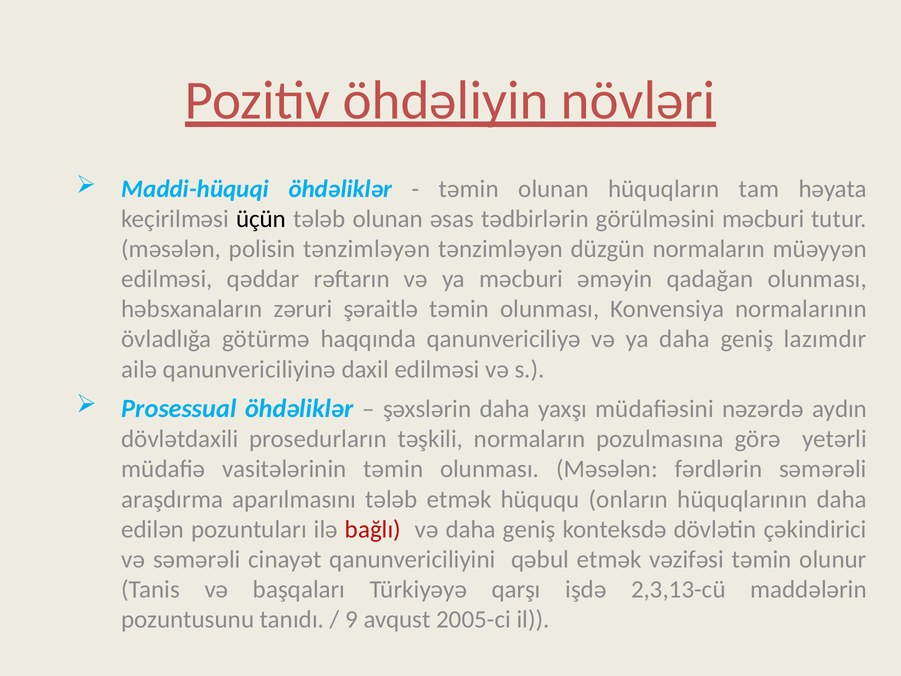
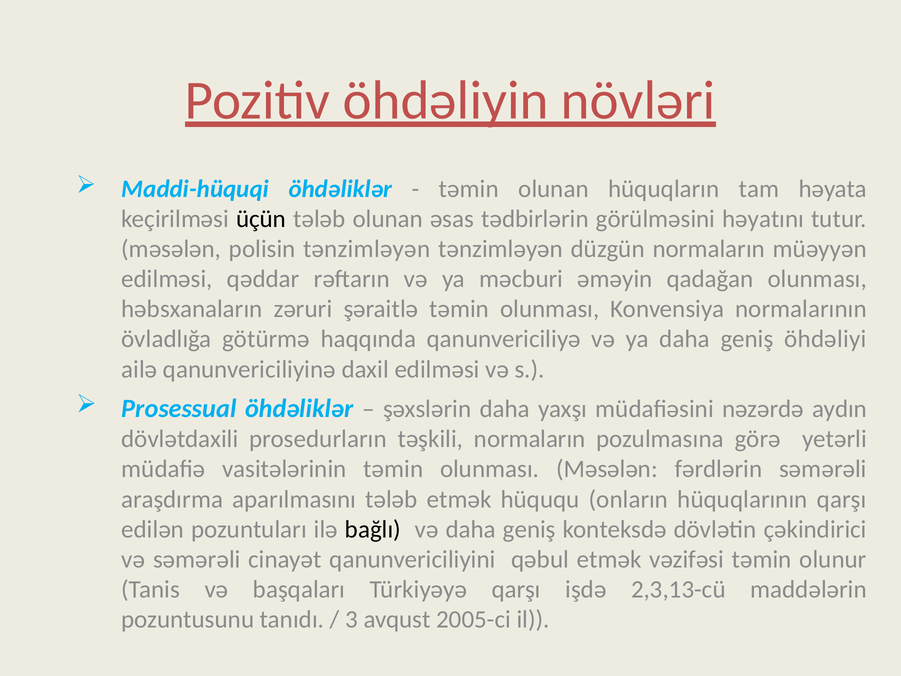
görülməsini məcburi: məcburi -> həyatını
lazımdır: lazımdır -> öhdəliyi
hüquqlarının daha: daha -> qarşı
bağlı colour: red -> black
9: 9 -> 3
